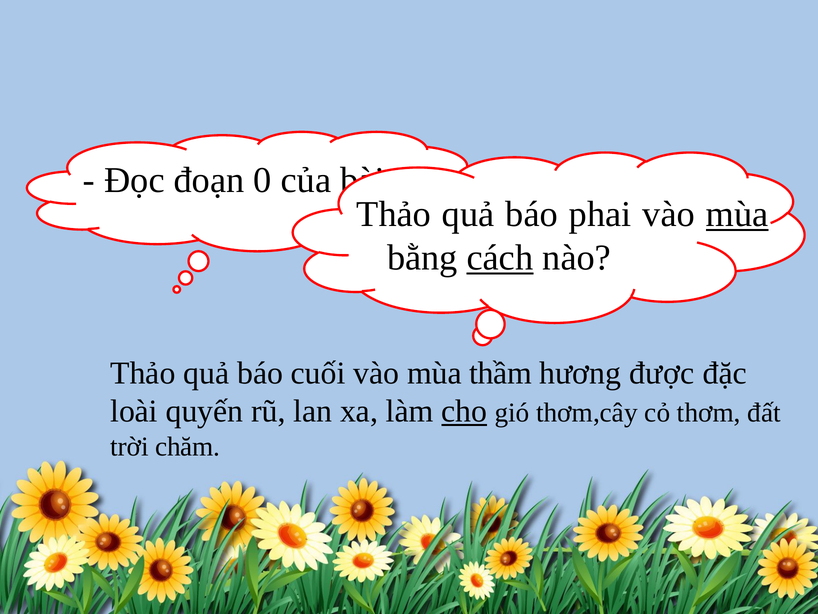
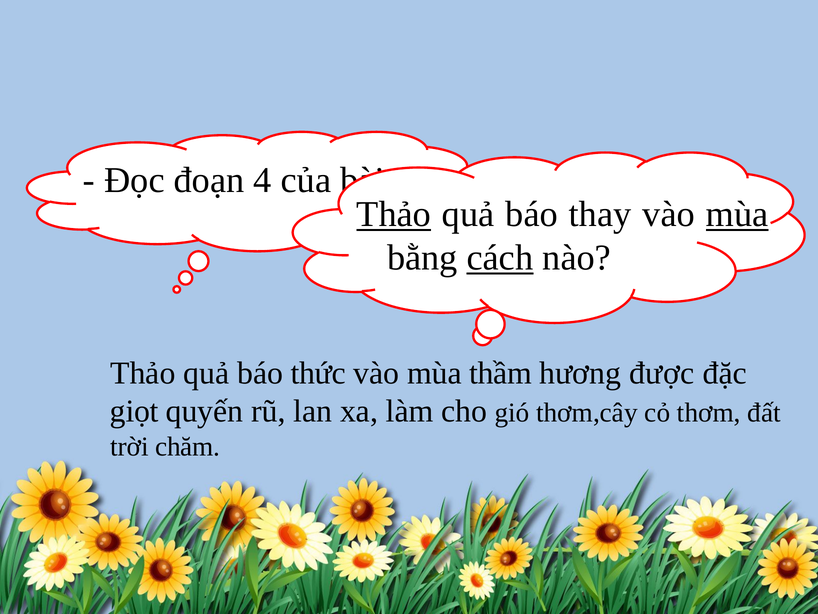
0: 0 -> 4
Thảo at (394, 214) underline: none -> present
phai: phai -> thay
cuối: cuối -> thức
loài: loài -> giọt
cho underline: present -> none
